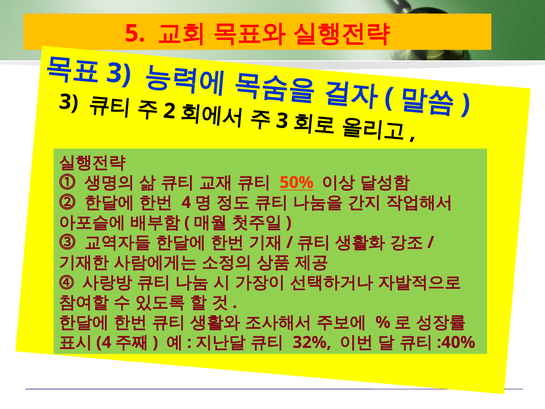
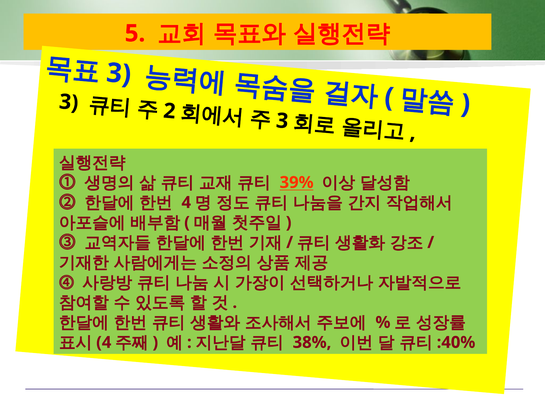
50%: 50% -> 39%
32%: 32% -> 38%
